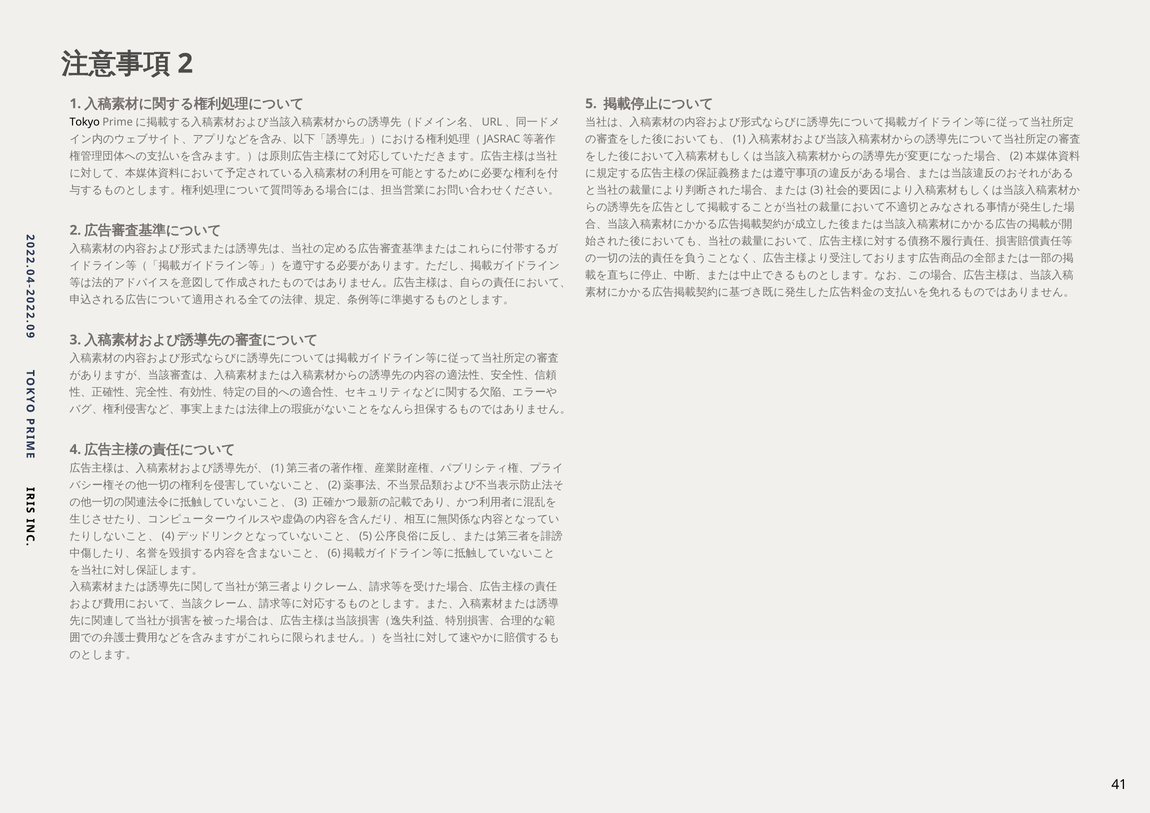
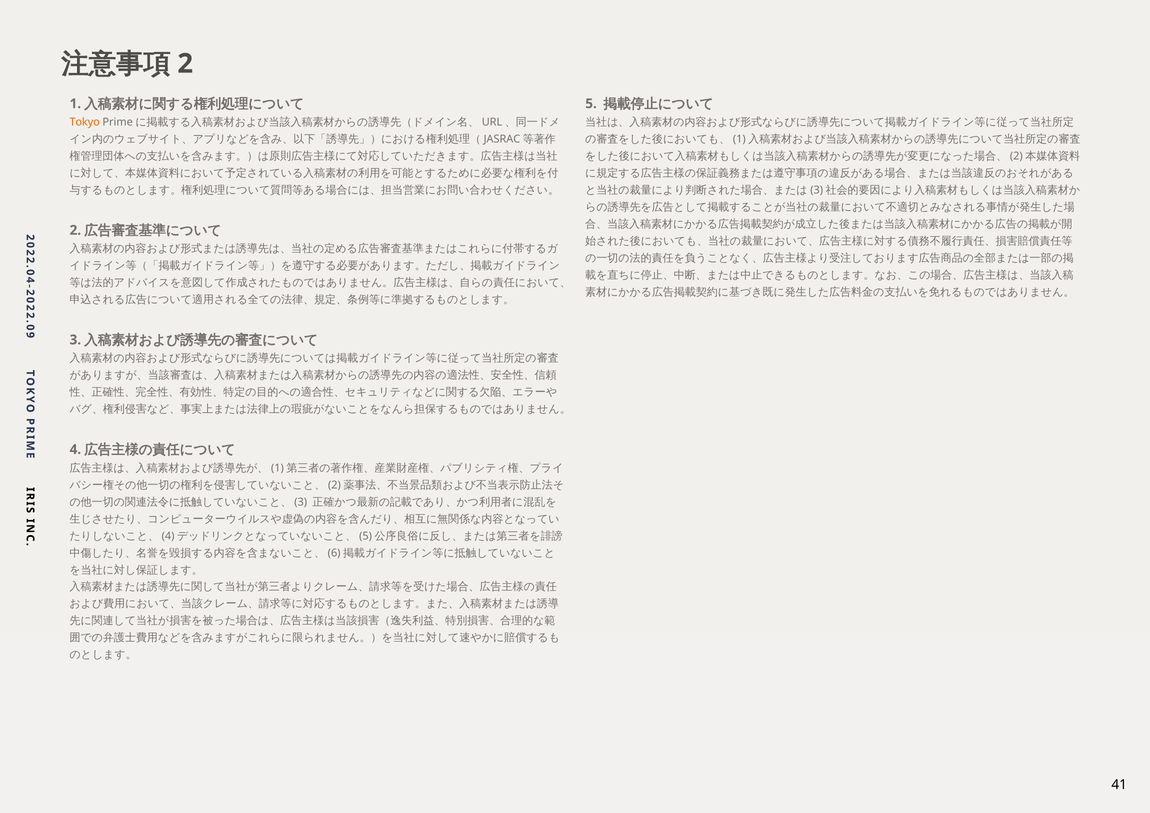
Tokyo colour: black -> orange
